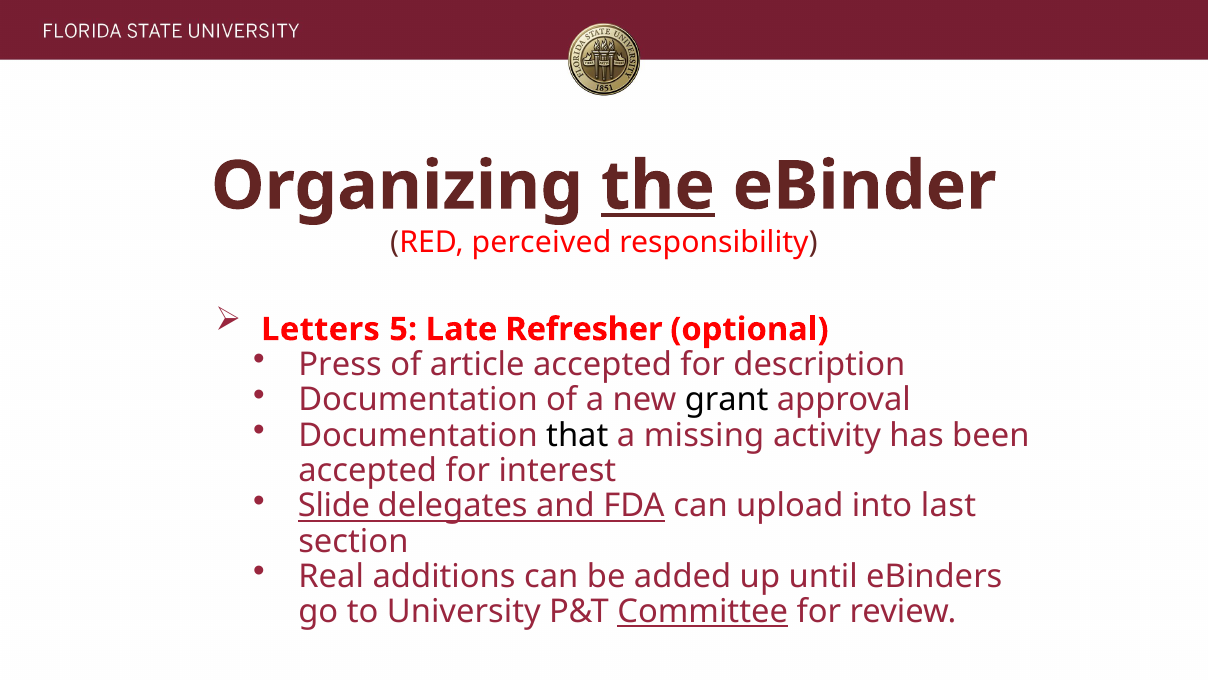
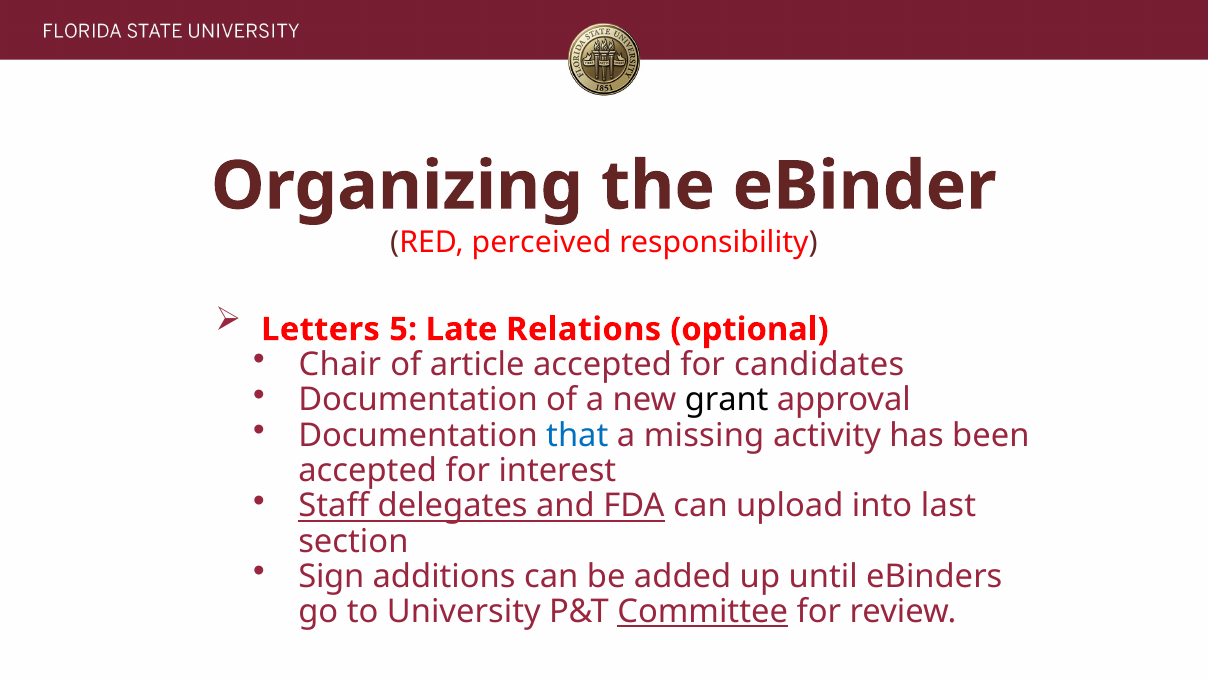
the underline: present -> none
Refresher: Refresher -> Relations
Press: Press -> Chair
description: description -> candidates
that colour: black -> blue
Slide: Slide -> Staff
Real: Real -> Sign
